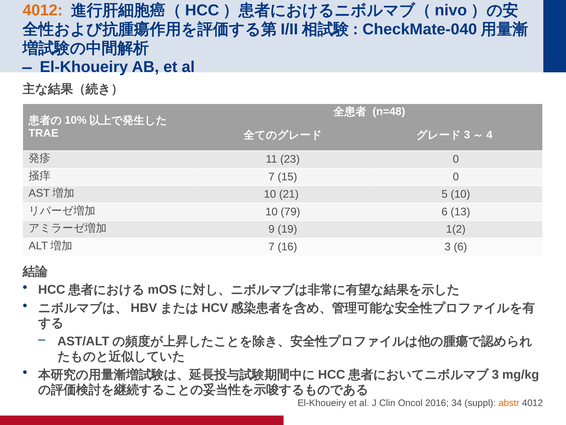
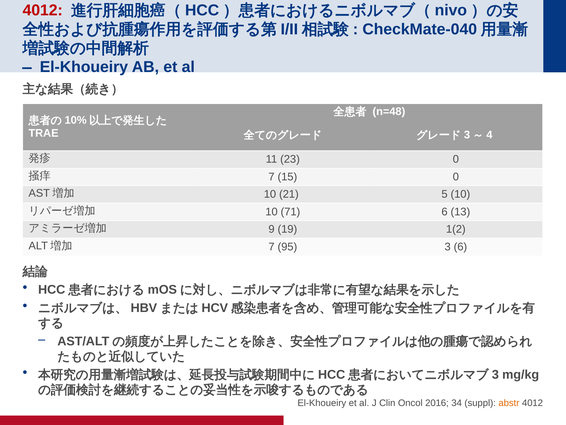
4012 at (43, 10) colour: orange -> red
79: 79 -> 71
16: 16 -> 95
